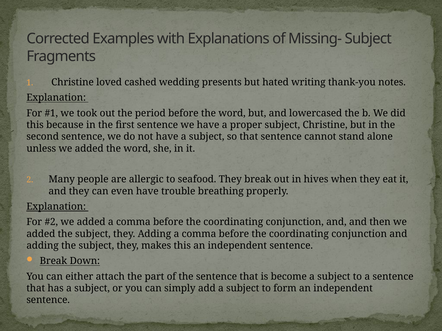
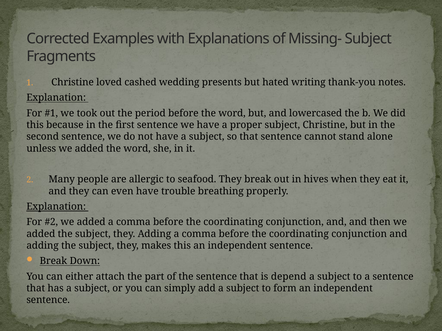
become: become -> depend
